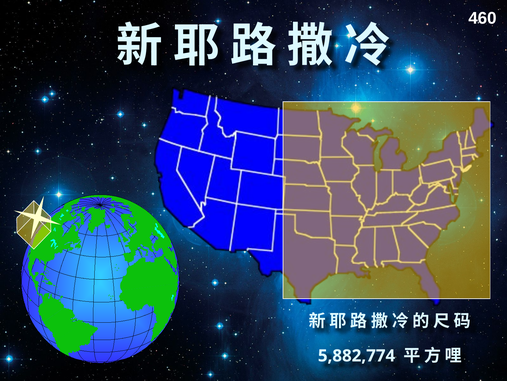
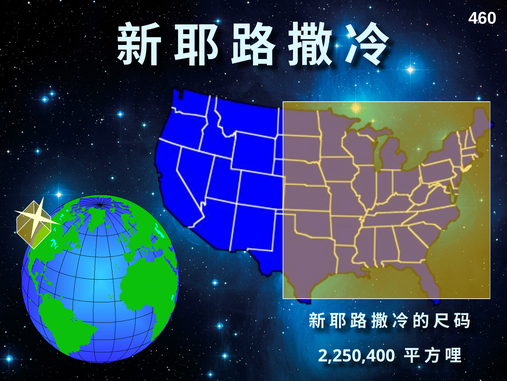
5,882,774: 5,882,774 -> 2,250,400
